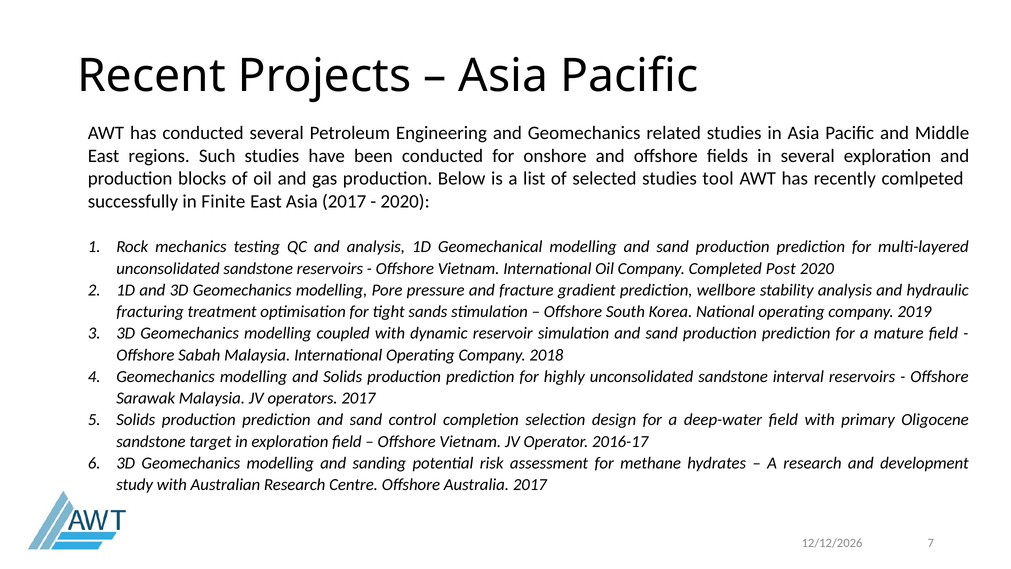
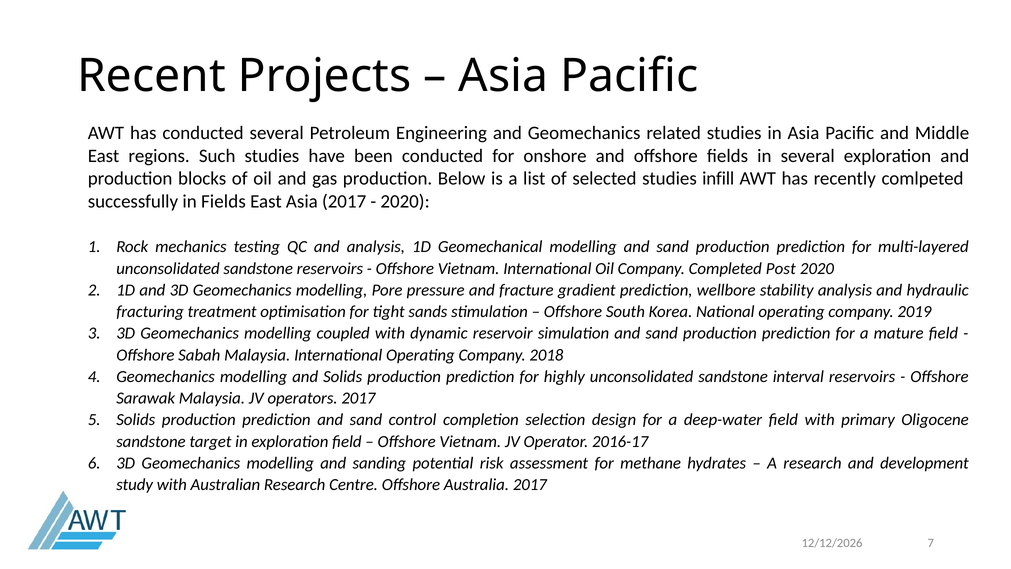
tool: tool -> infill
in Finite: Finite -> Fields
